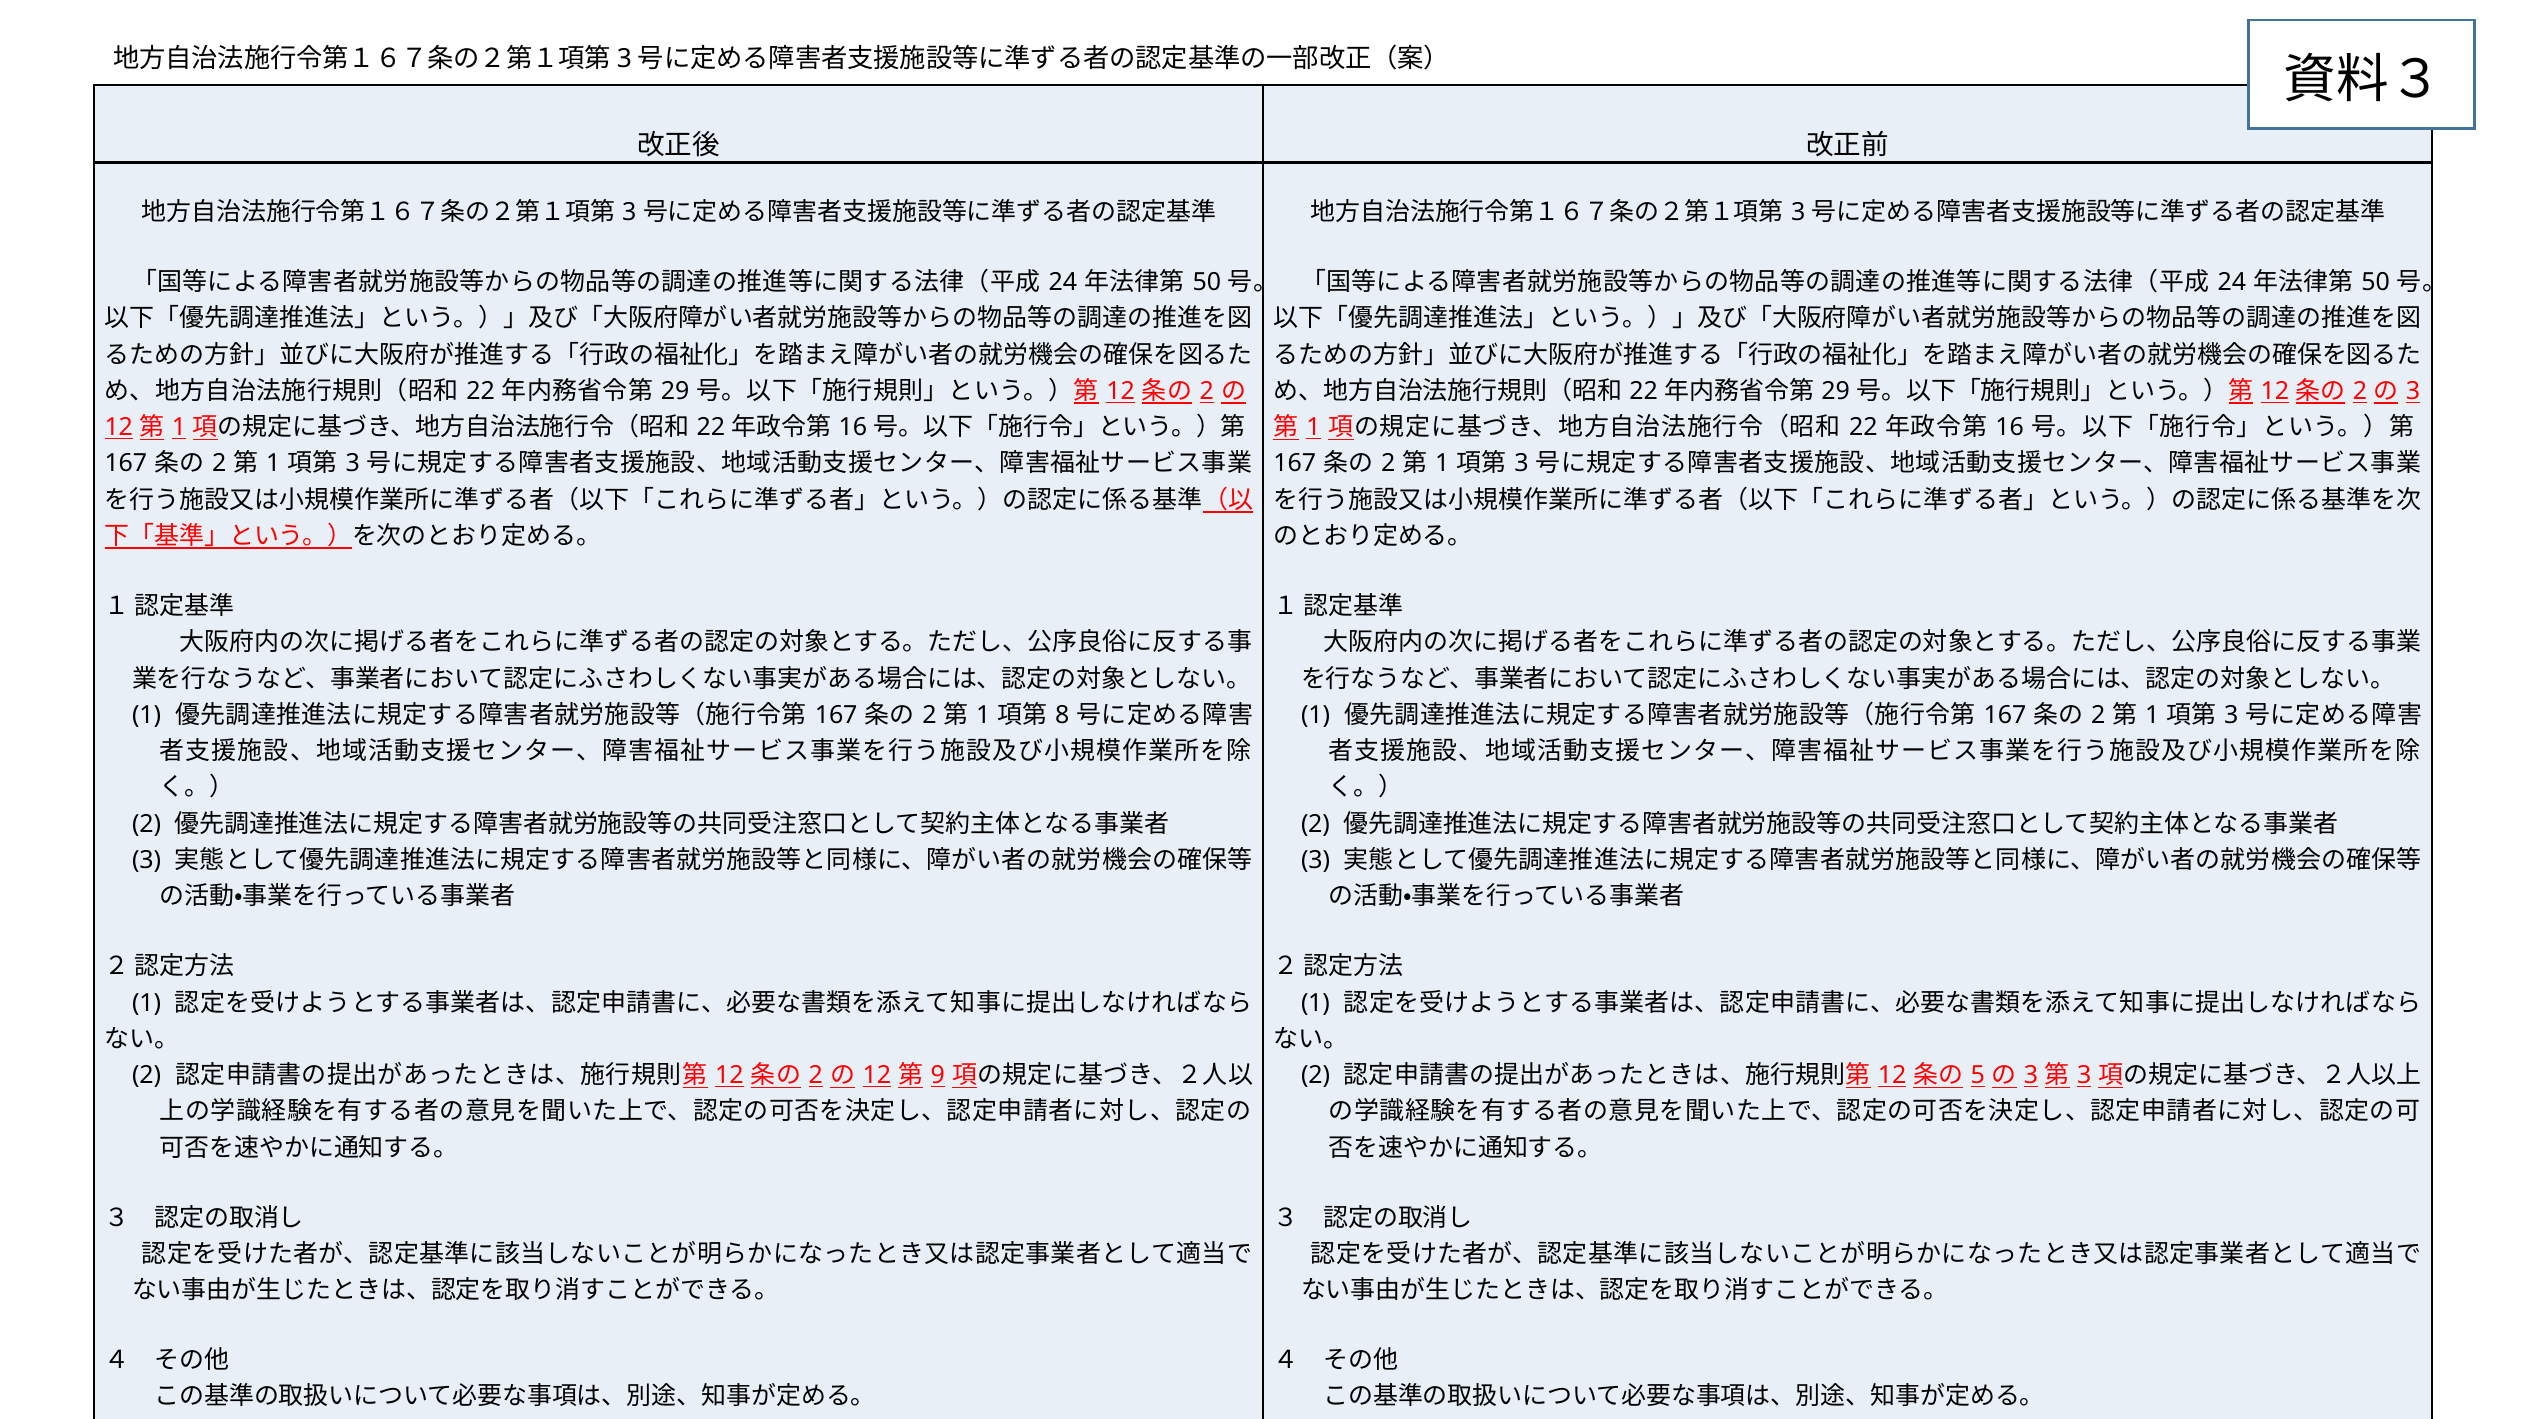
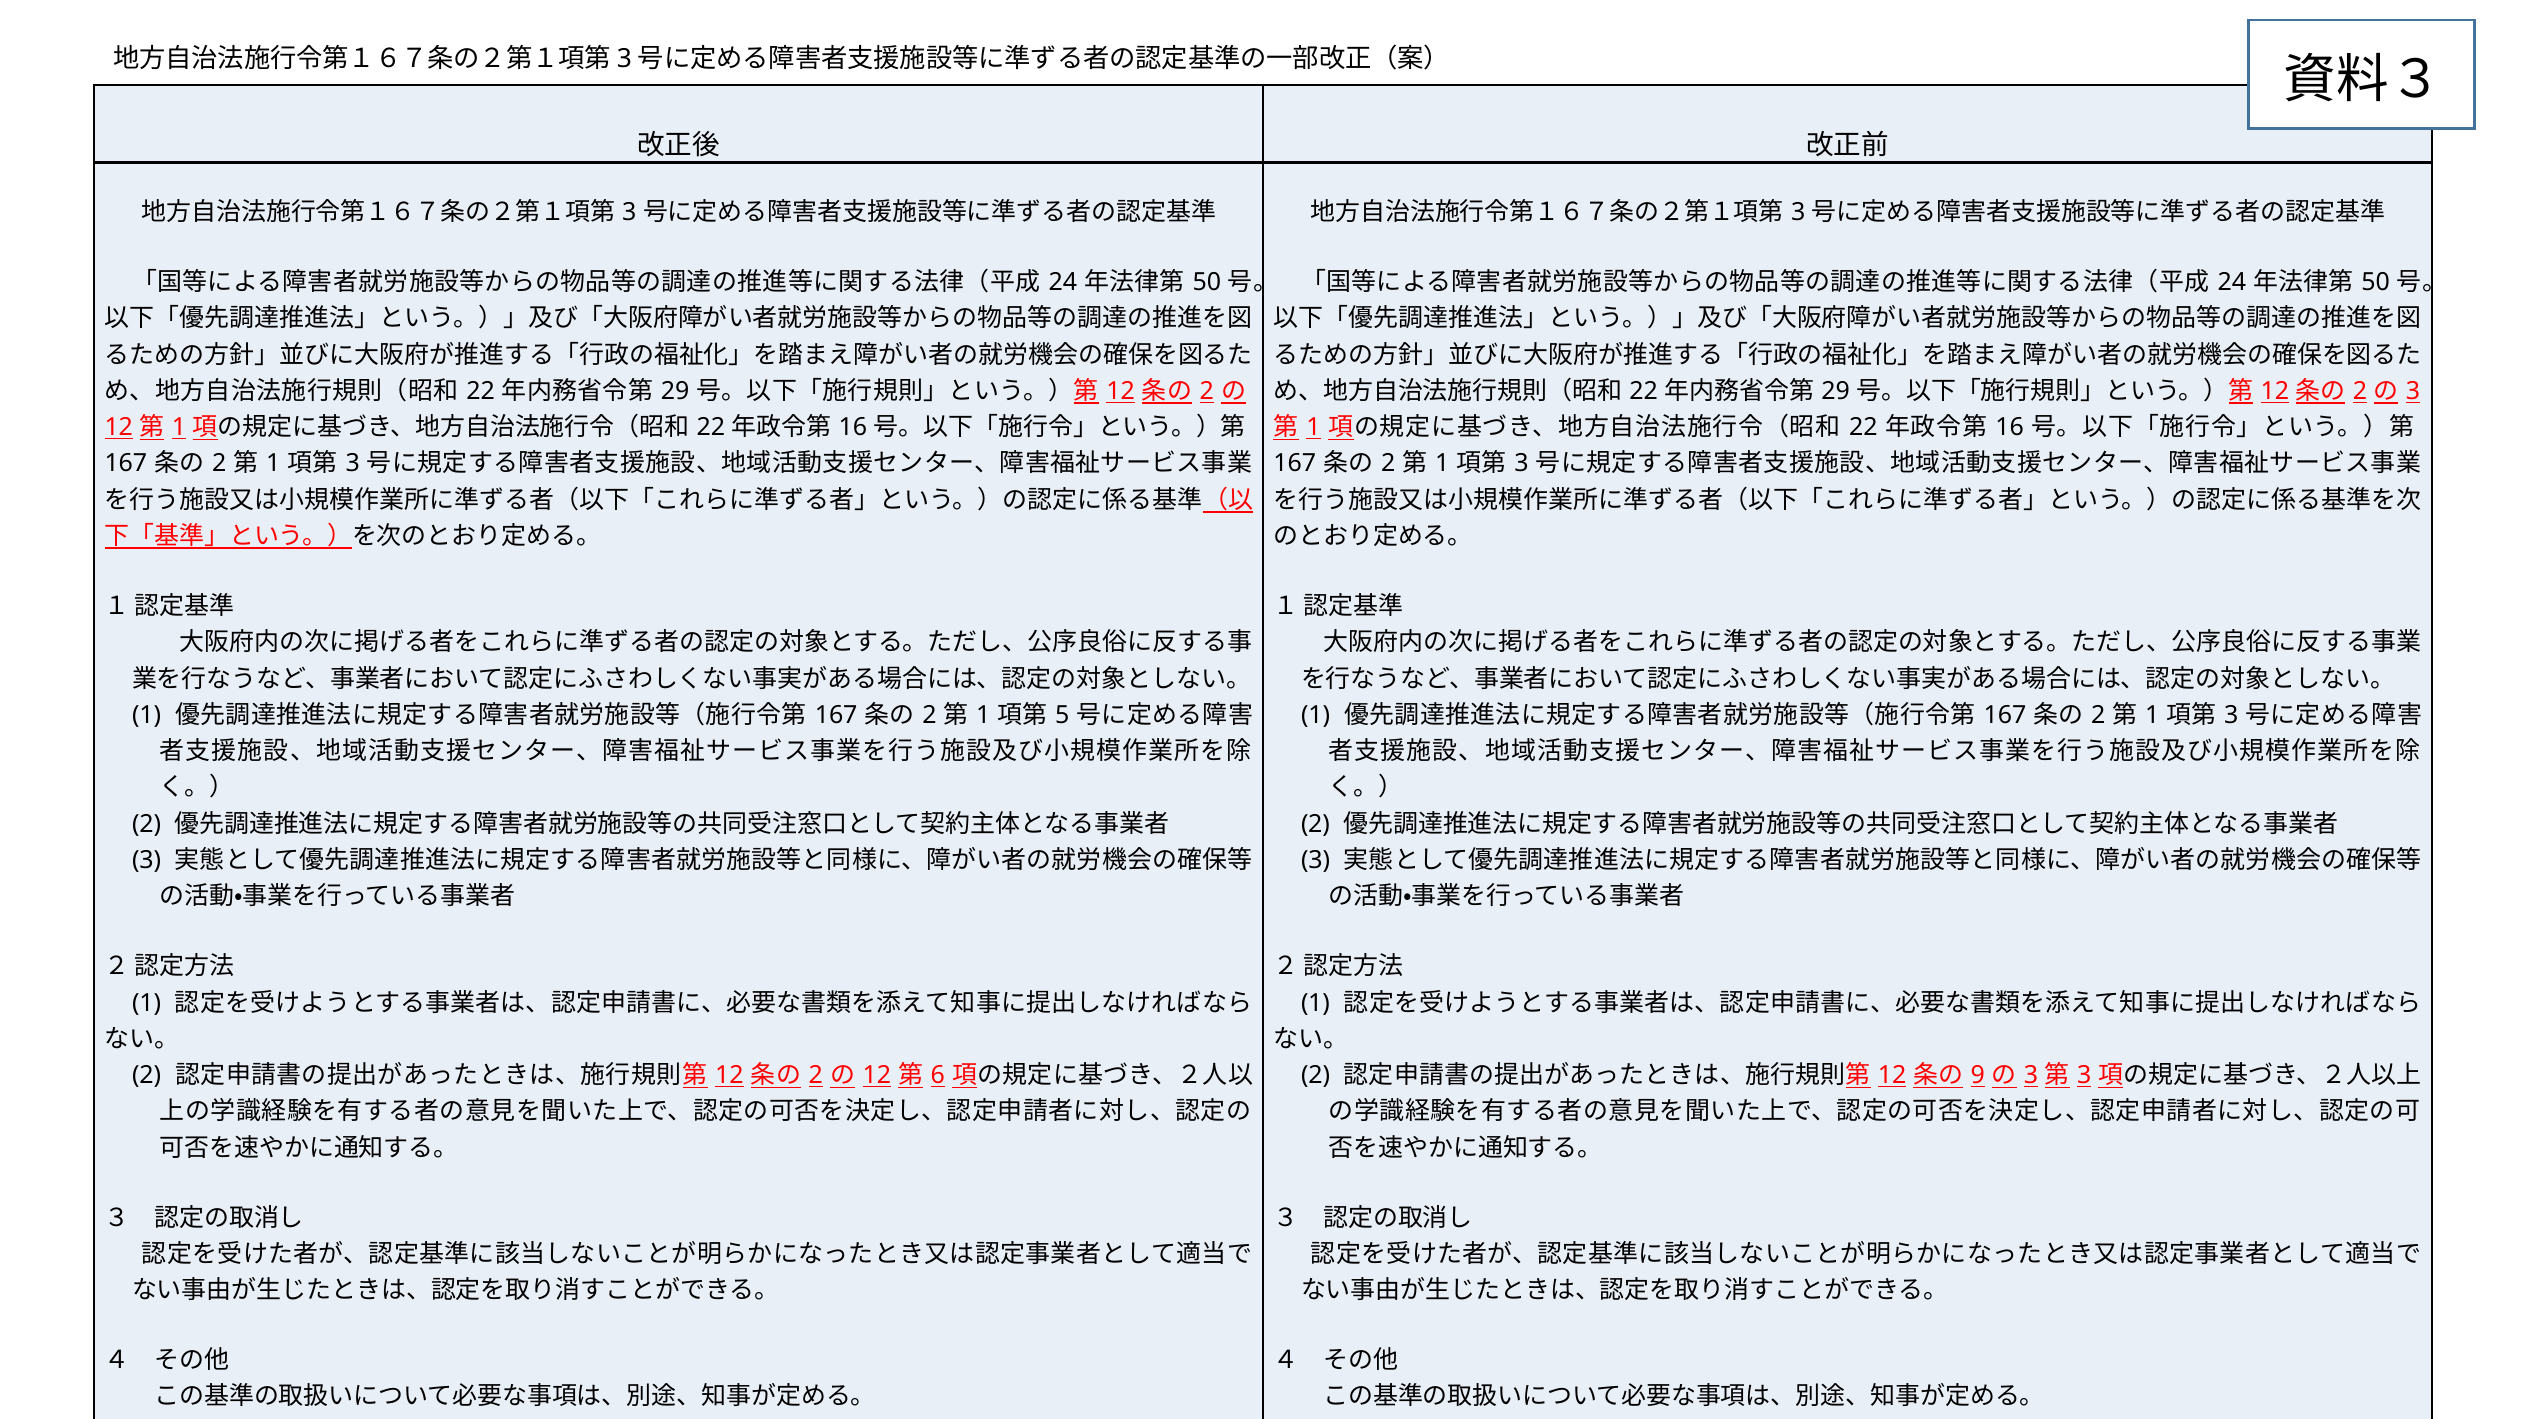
8: 8 -> 5
9: 9 -> 6
5: 5 -> 9
